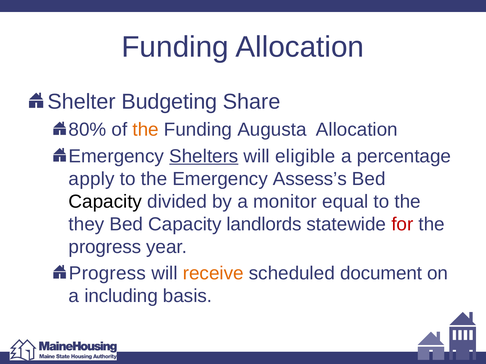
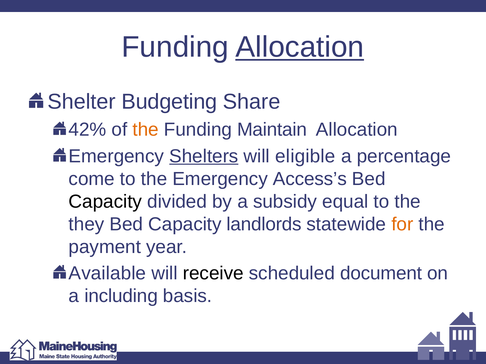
Allocation at (300, 47) underline: none -> present
80%: 80% -> 42%
Augusta: Augusta -> Maintain
apply: apply -> come
Assess’s: Assess’s -> Access’s
monitor: monitor -> subsidy
for colour: red -> orange
progress at (105, 247): progress -> payment
Progress at (107, 274): Progress -> Available
receive colour: orange -> black
